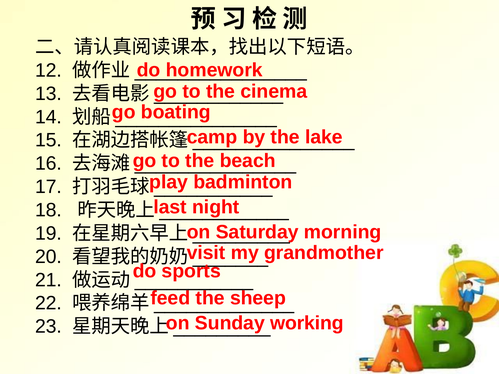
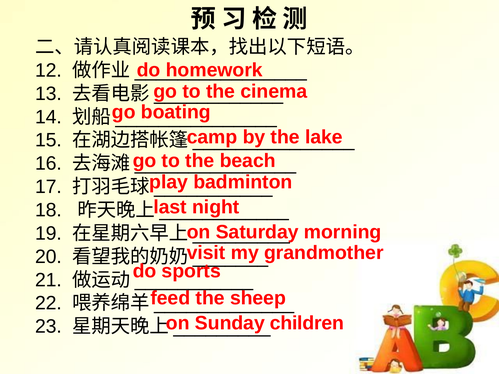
working: working -> children
